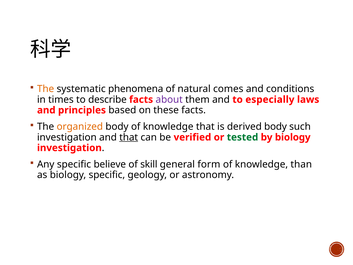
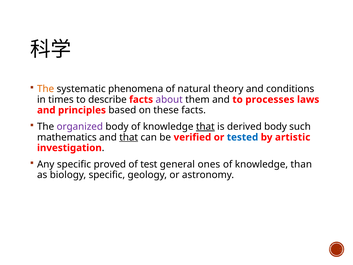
comes: comes -> theory
especially: especially -> processes
organized colour: orange -> purple
that at (205, 127) underline: none -> present
investigation at (67, 137): investigation -> mathematics
tested colour: green -> blue
by biology: biology -> artistic
believe: believe -> proved
skill: skill -> test
form: form -> ones
